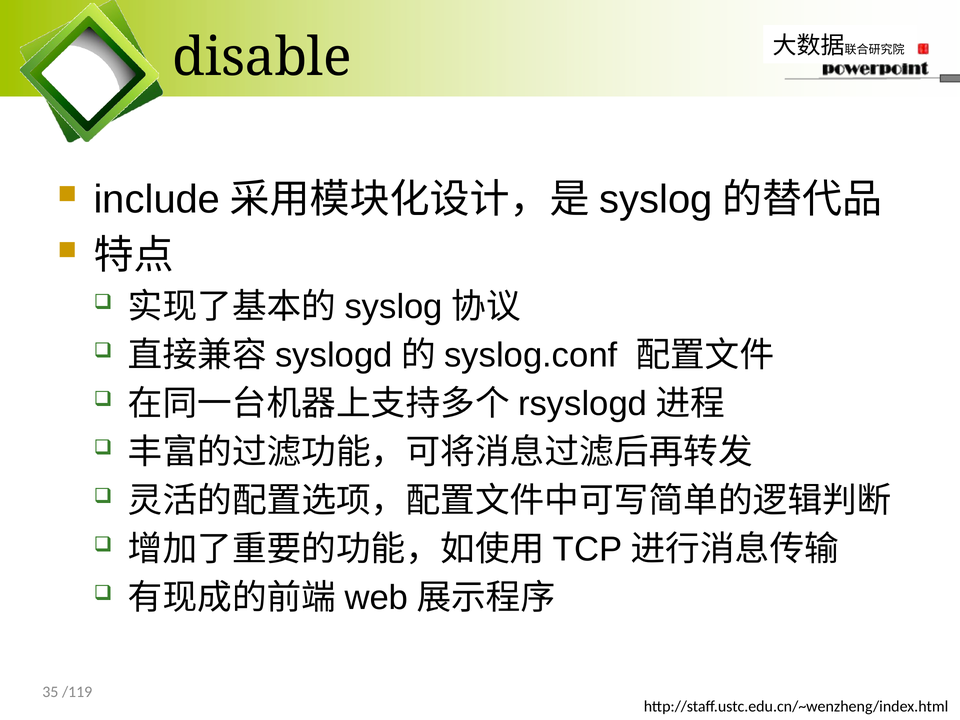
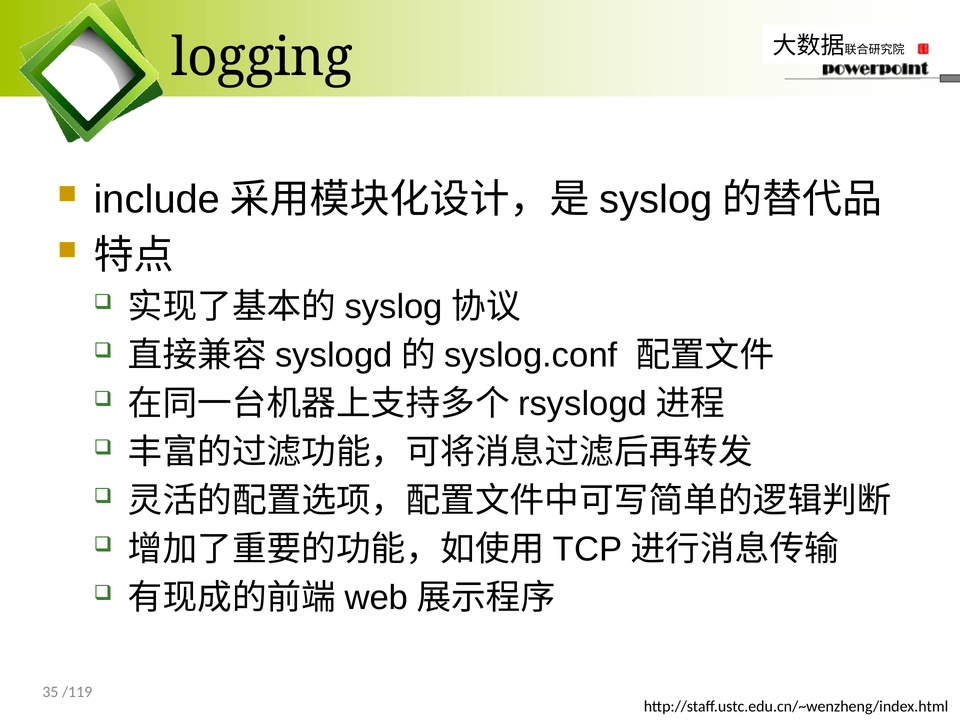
disable: disable -> logging
